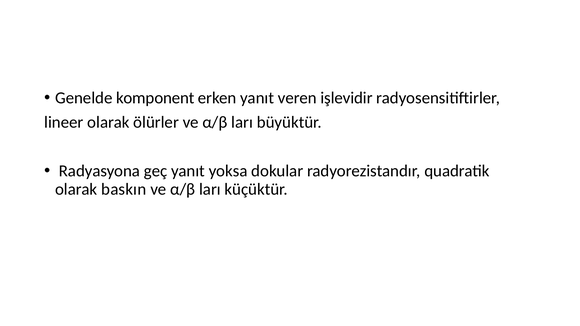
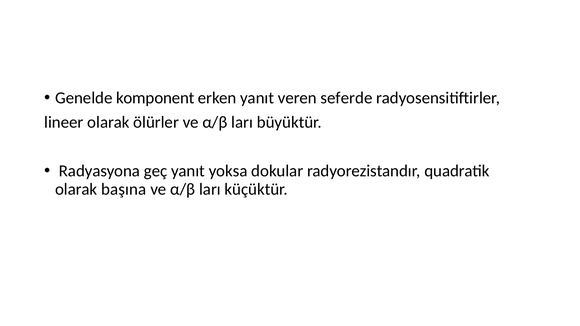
işlevidir: işlevidir -> seferde
baskın: baskın -> başına
